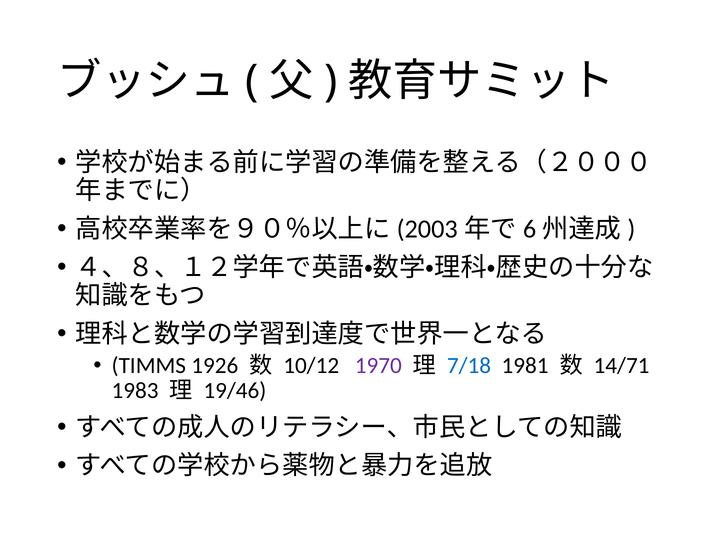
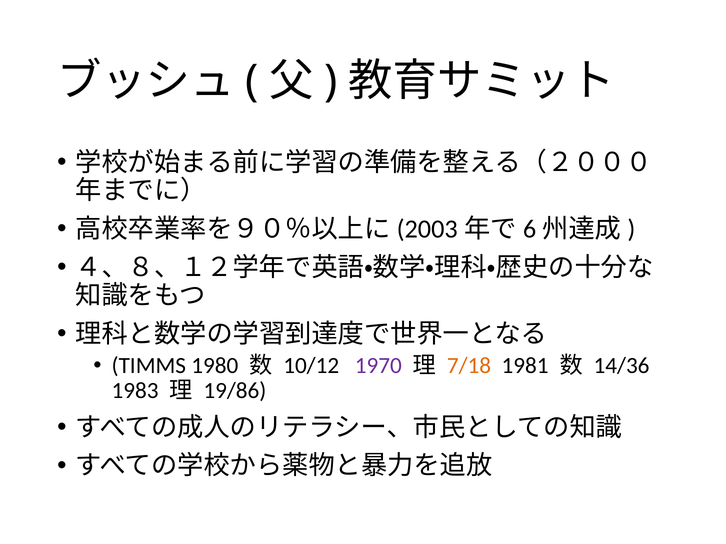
1926: 1926 -> 1980
7/18 colour: blue -> orange
14/71: 14/71 -> 14/36
19/46: 19/46 -> 19/86
